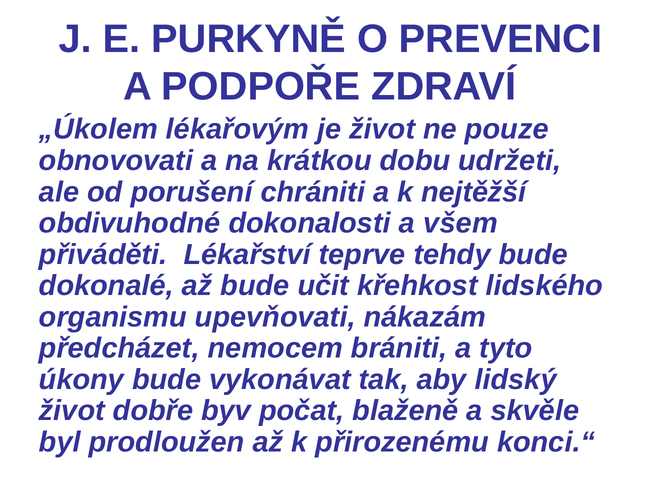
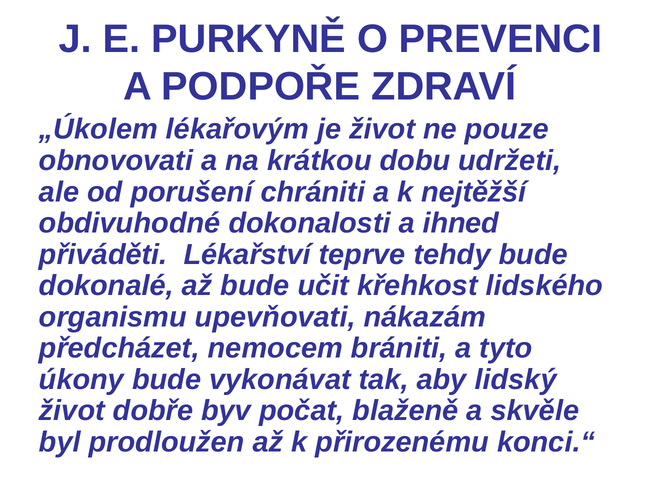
všem: všem -> ihned
